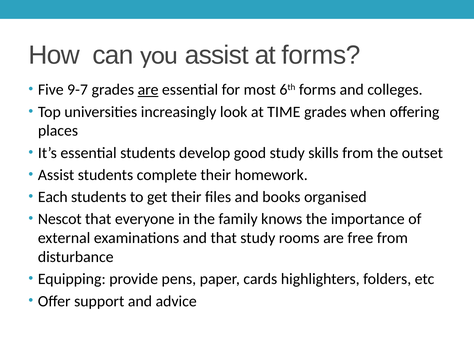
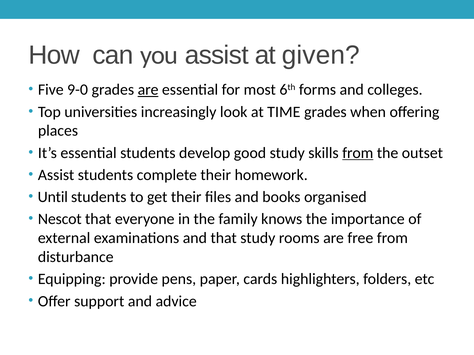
at forms: forms -> given
9-7: 9-7 -> 9-0
from at (358, 153) underline: none -> present
Each: Each -> Until
